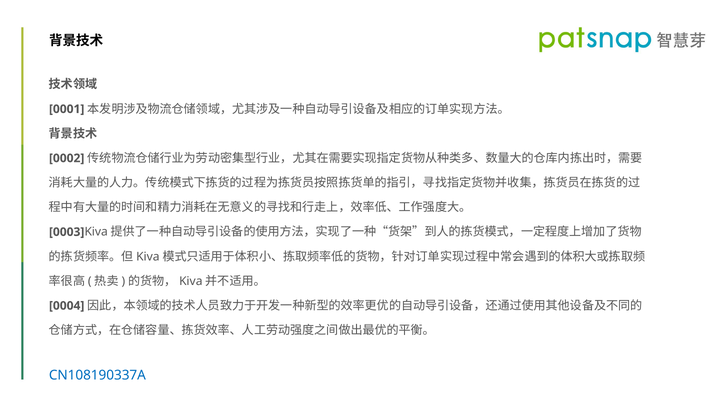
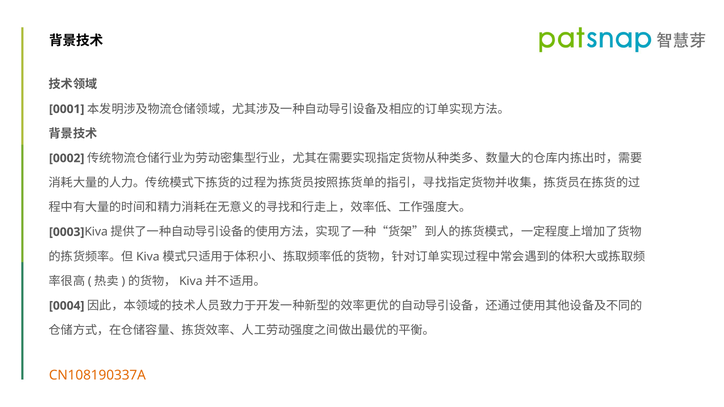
CN108190337A colour: blue -> orange
